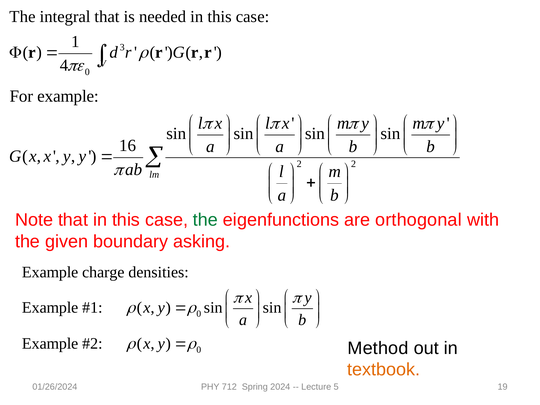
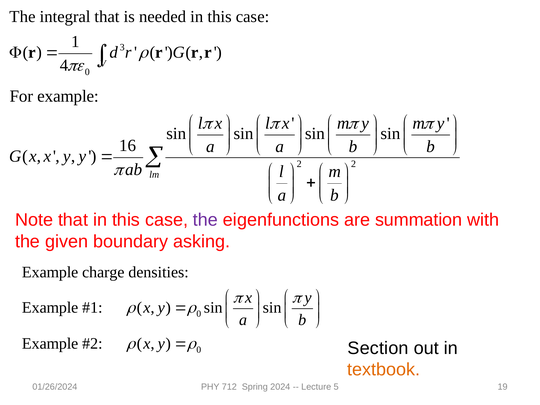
the at (205, 220) colour: green -> purple
orthogonal: orthogonal -> summation
Method: Method -> Section
